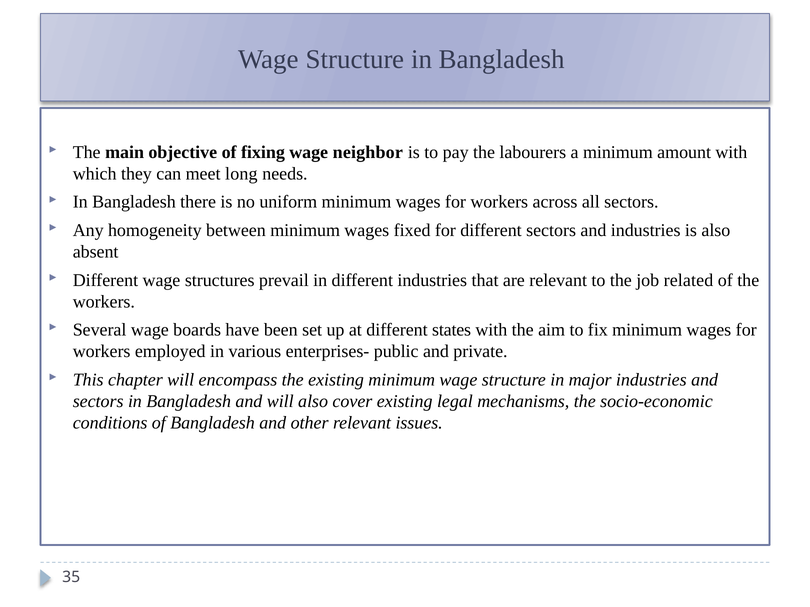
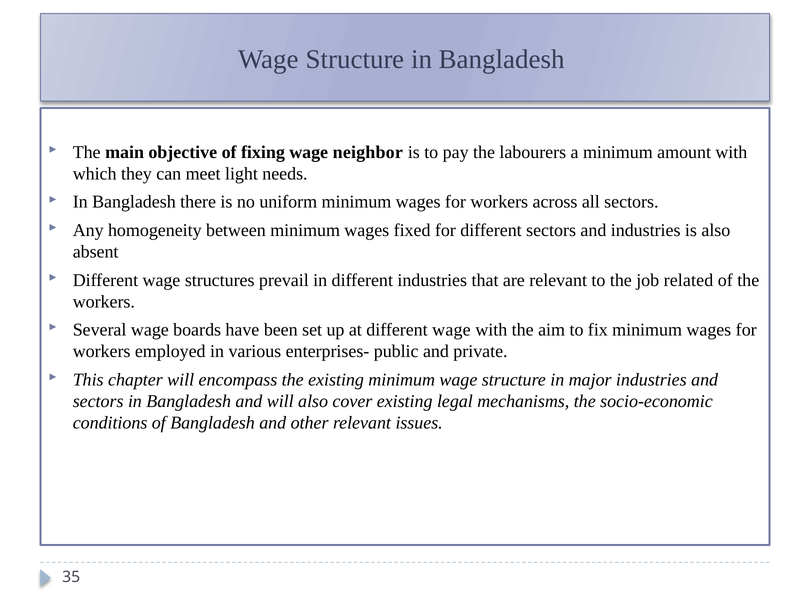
long: long -> light
at different states: states -> wage
